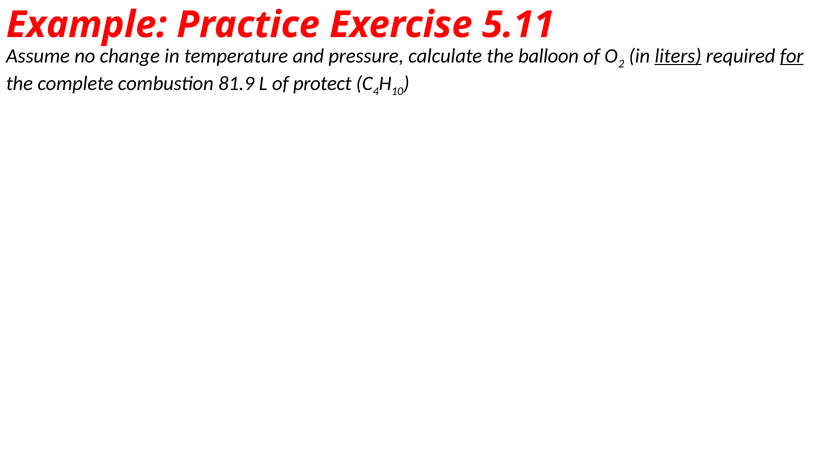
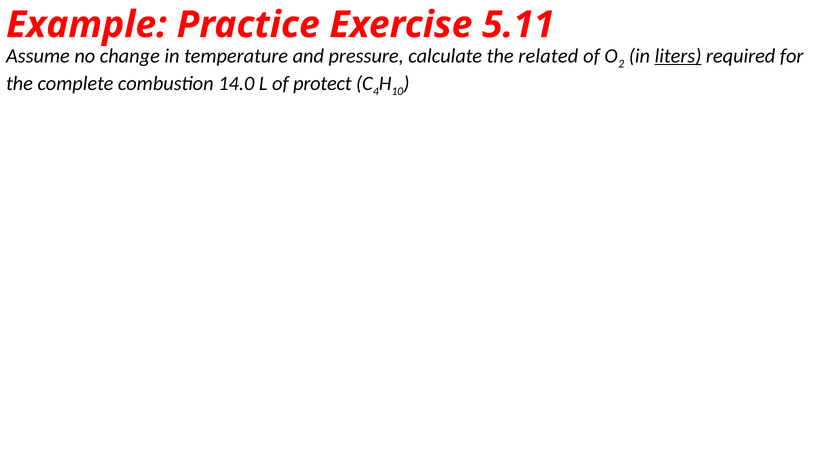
balloon: balloon -> related
for underline: present -> none
81.9: 81.9 -> 14.0
